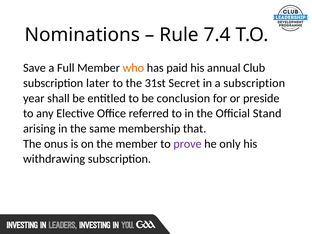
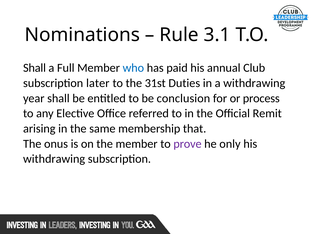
7.4: 7.4 -> 3.1
Save at (34, 68): Save -> Shall
who colour: orange -> blue
Secret: Secret -> Duties
a subscription: subscription -> withdrawing
preside: preside -> process
Stand: Stand -> Remit
